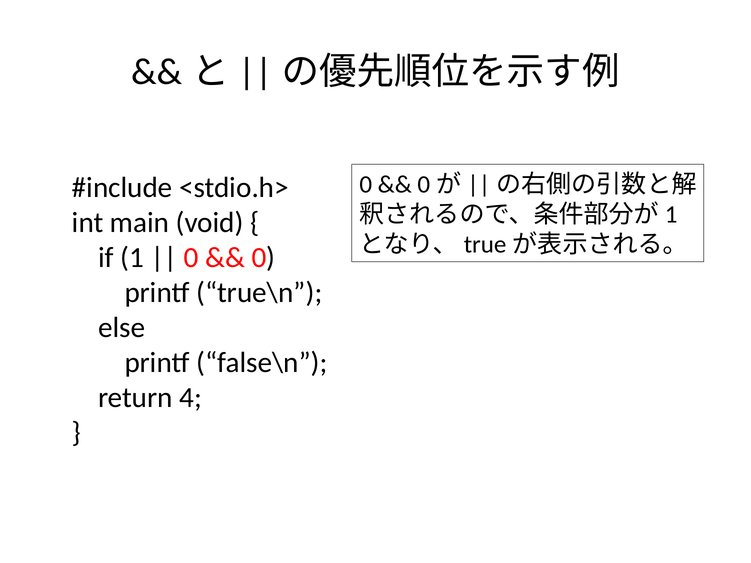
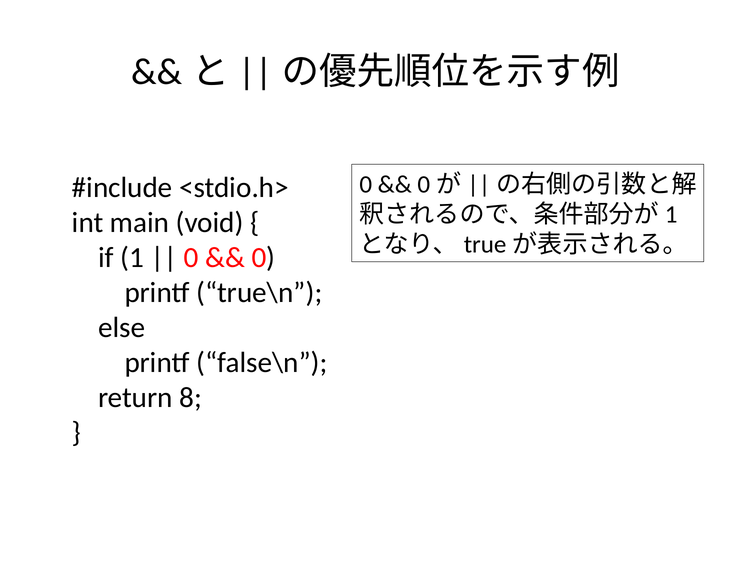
4: 4 -> 8
